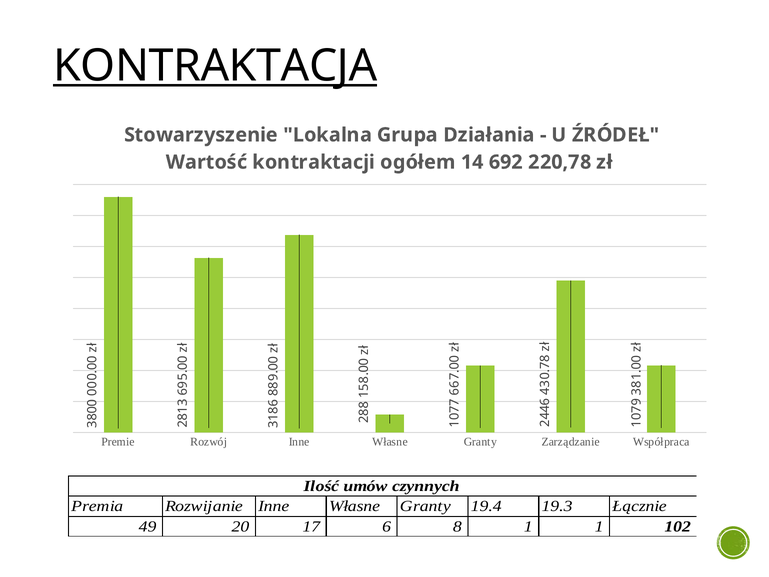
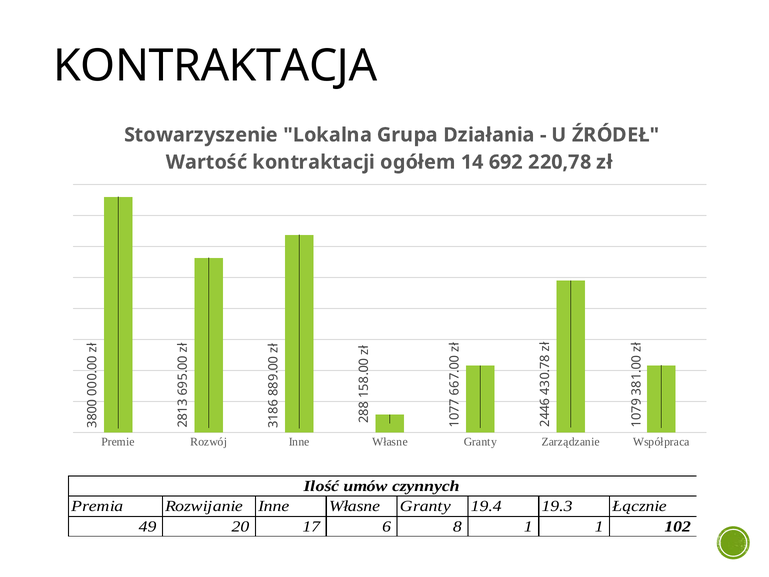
KONTRAKTACJA underline: present -> none
